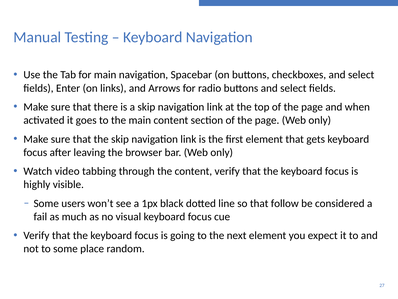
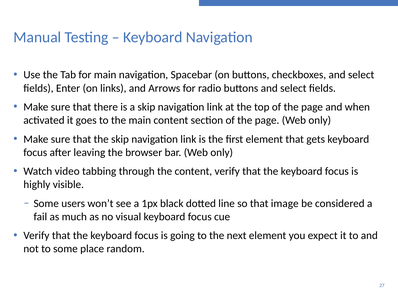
follow: follow -> image
